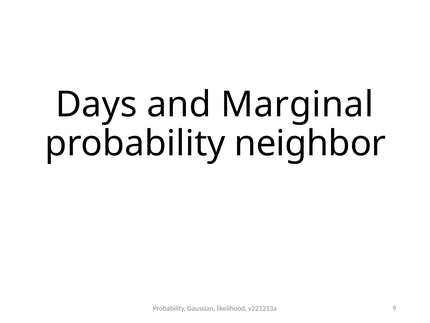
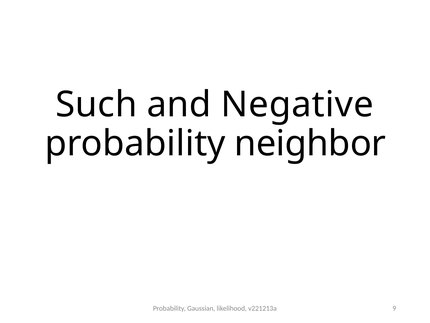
Days: Days -> Such
Marginal: Marginal -> Negative
